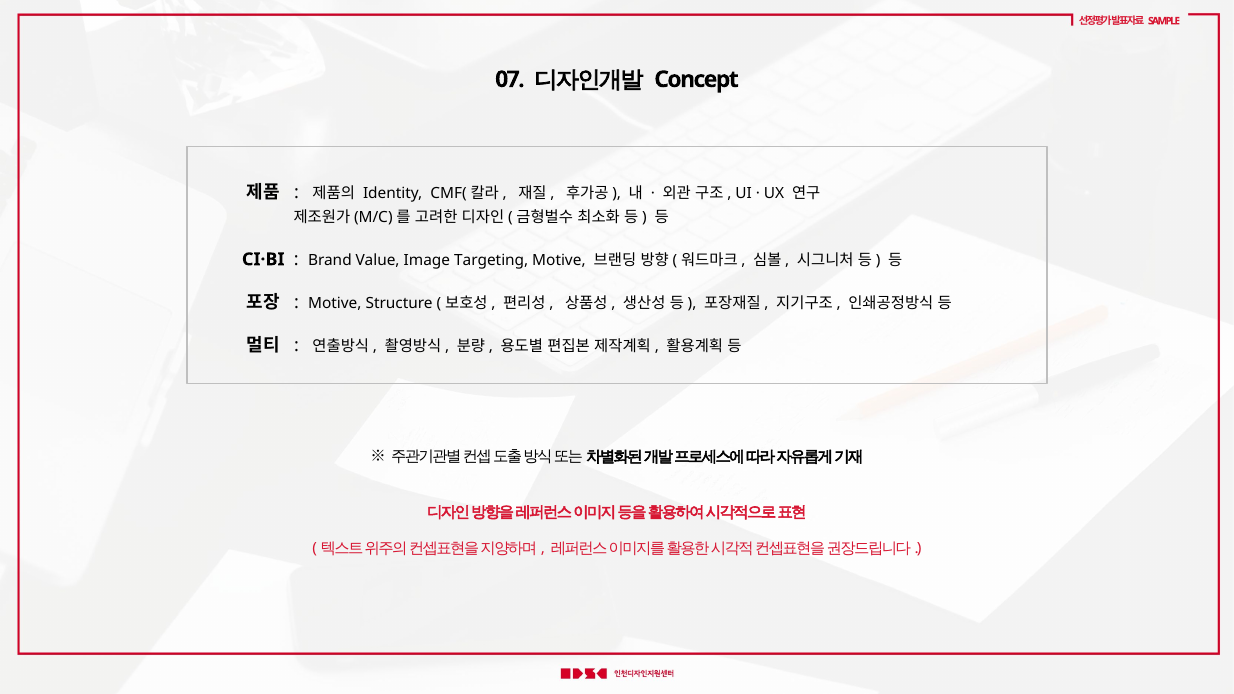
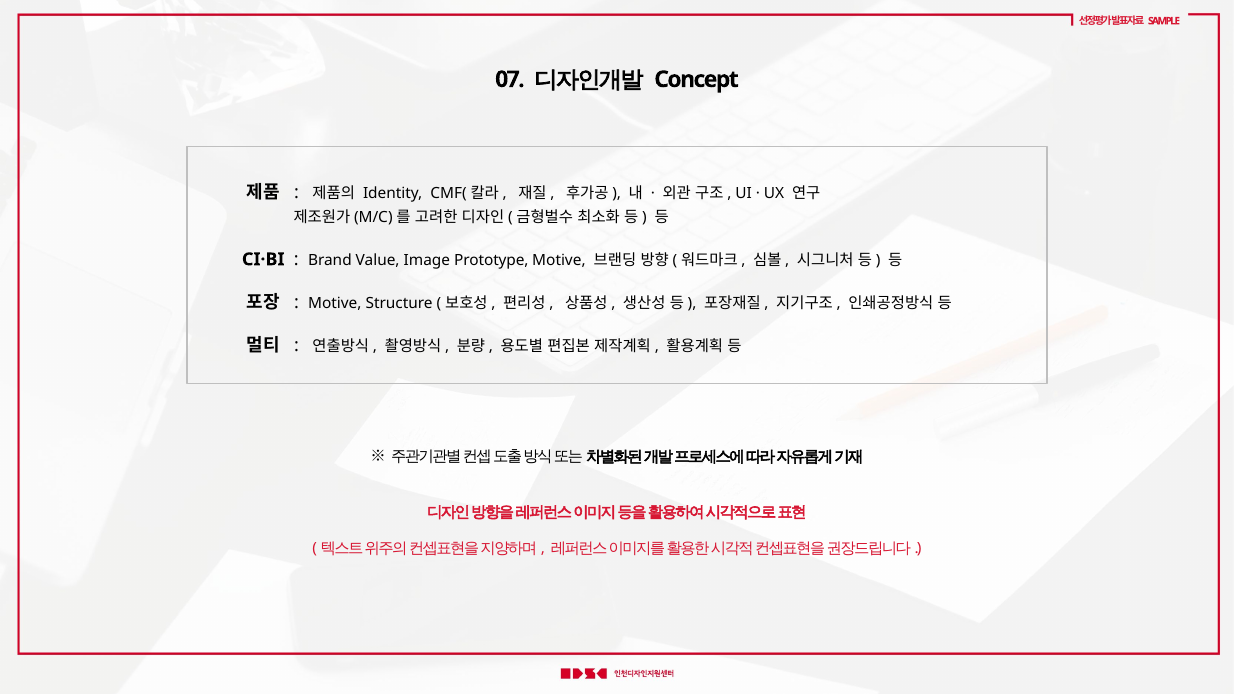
Targeting: Targeting -> Prototype
